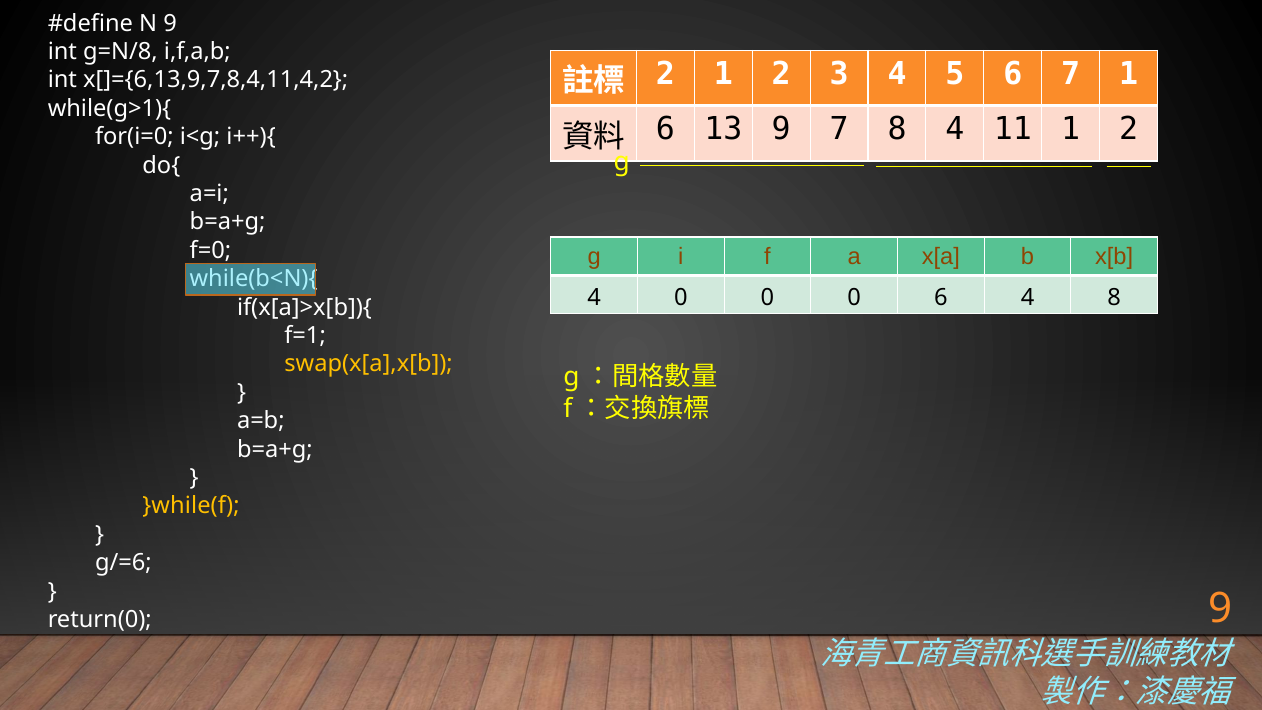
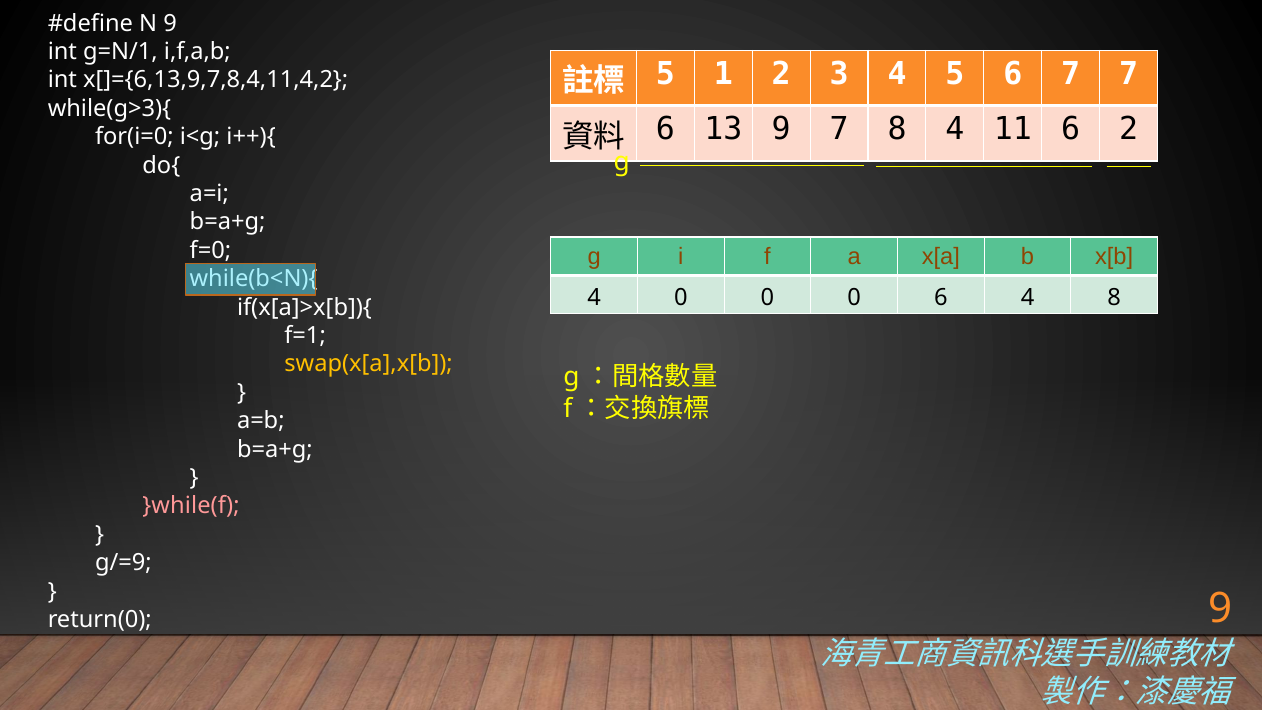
g=N/8: g=N/8 -> g=N/1
2 at (665, 74): 2 -> 5
7 1: 1 -> 7
while(g>1){: while(g>1){ -> while(g>3){
11 1: 1 -> 6
}while(f colour: yellow -> pink
g/=6: g/=6 -> g/=9
